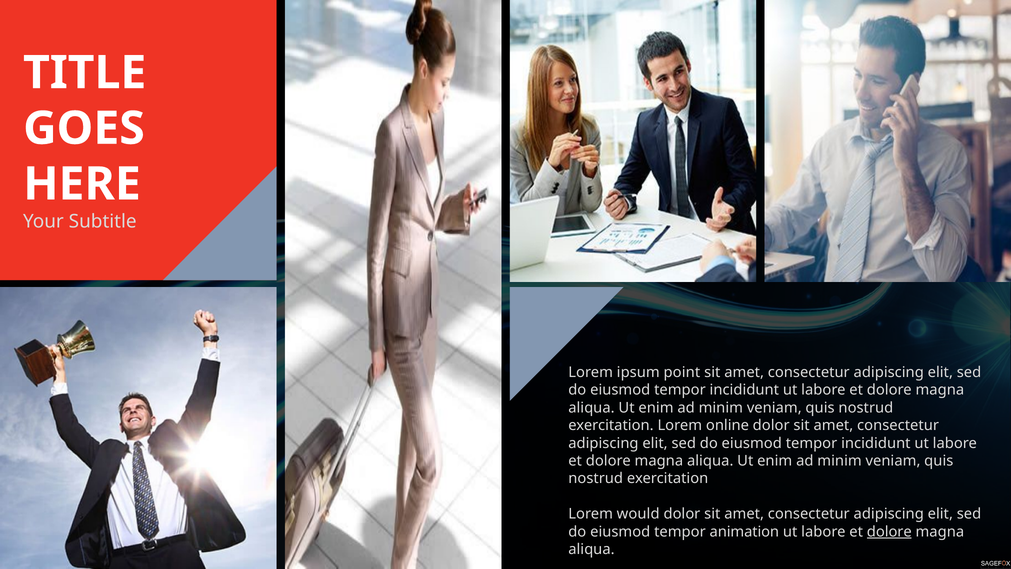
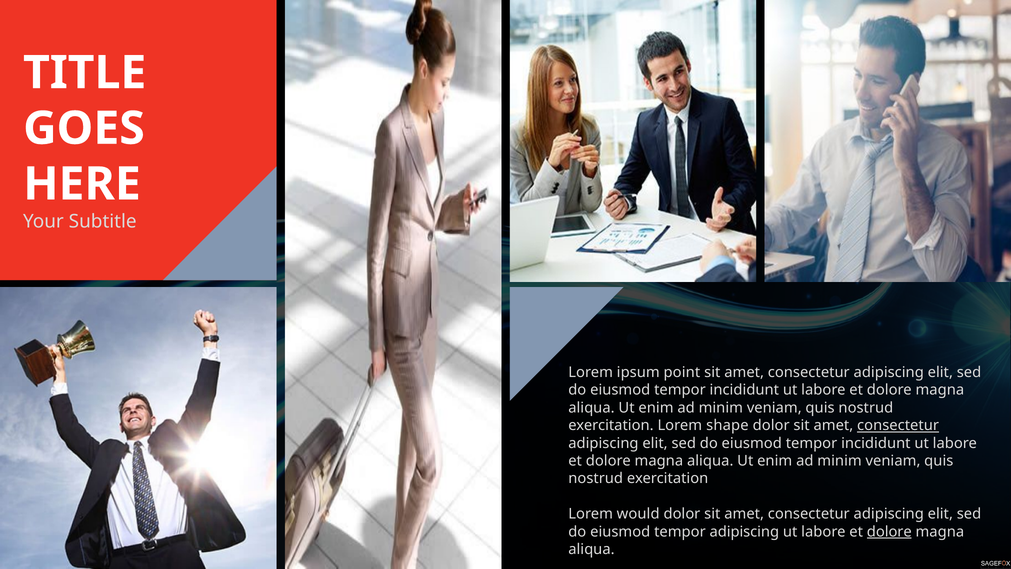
online: online -> shape
consectetur at (898, 425) underline: none -> present
tempor animation: animation -> adipiscing
